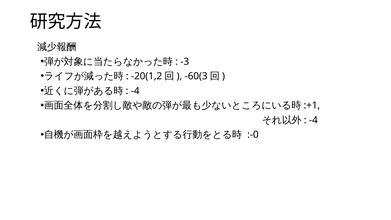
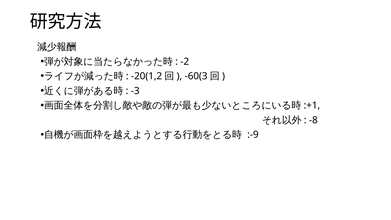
-3: -3 -> -2
-4 at (135, 91): -4 -> -3
-4 at (313, 120): -4 -> -8
:-0: :-0 -> :-9
